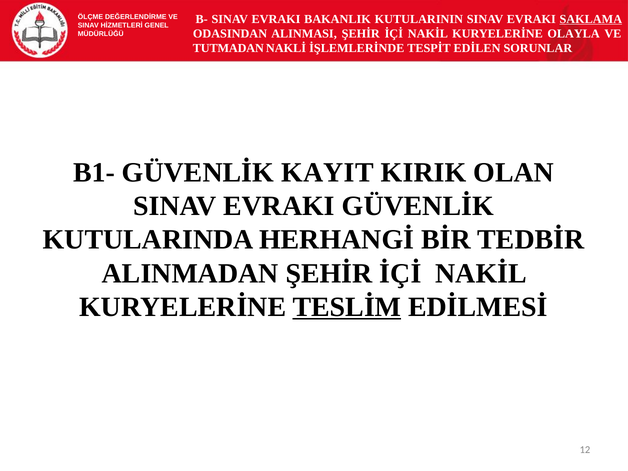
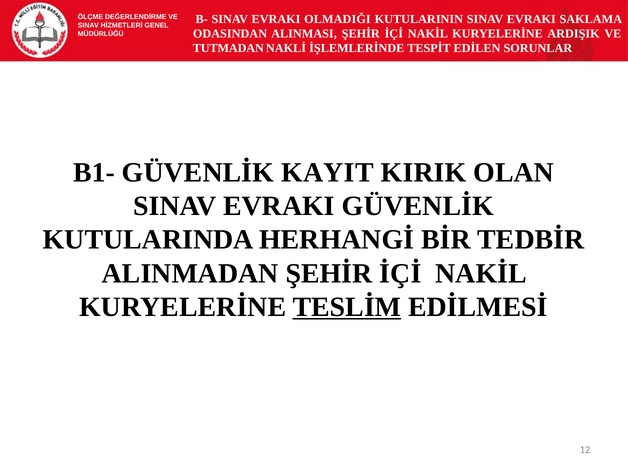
BAKANLIK: BAKANLIK -> OLMADIĞI
SAKLAMA underline: present -> none
OLAYLA: OLAYLA -> ARDIŞIK
